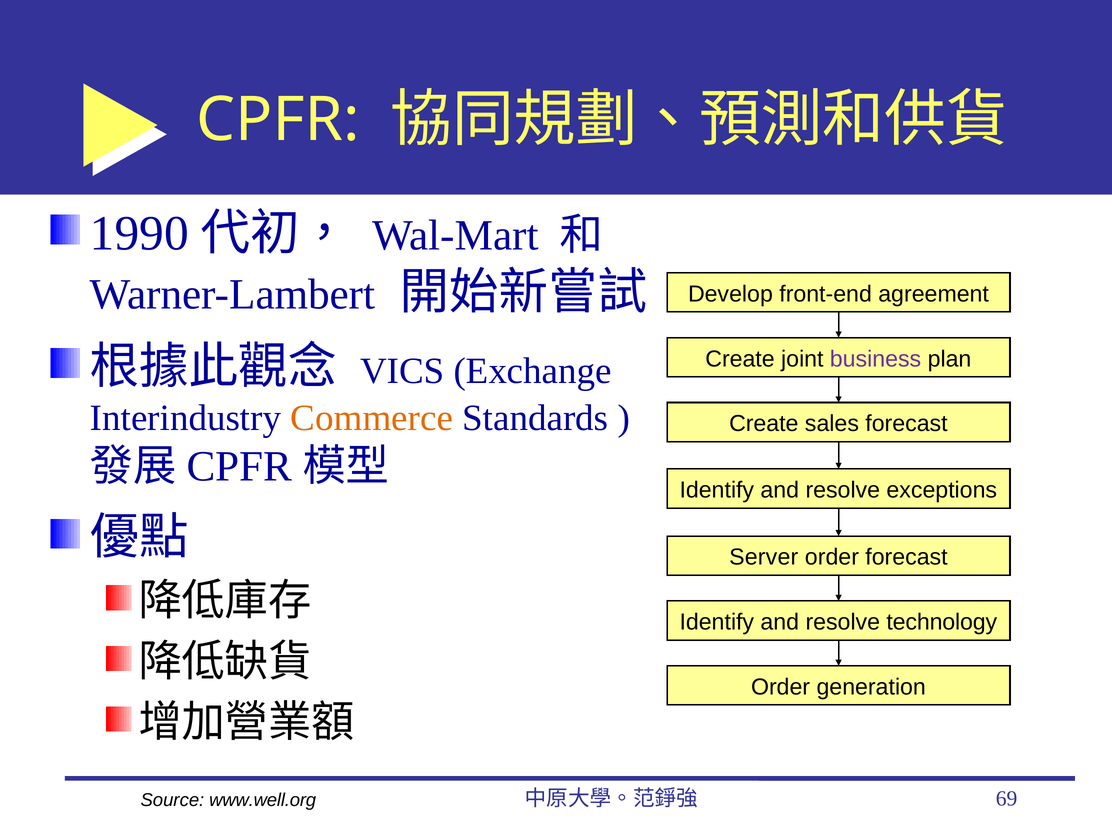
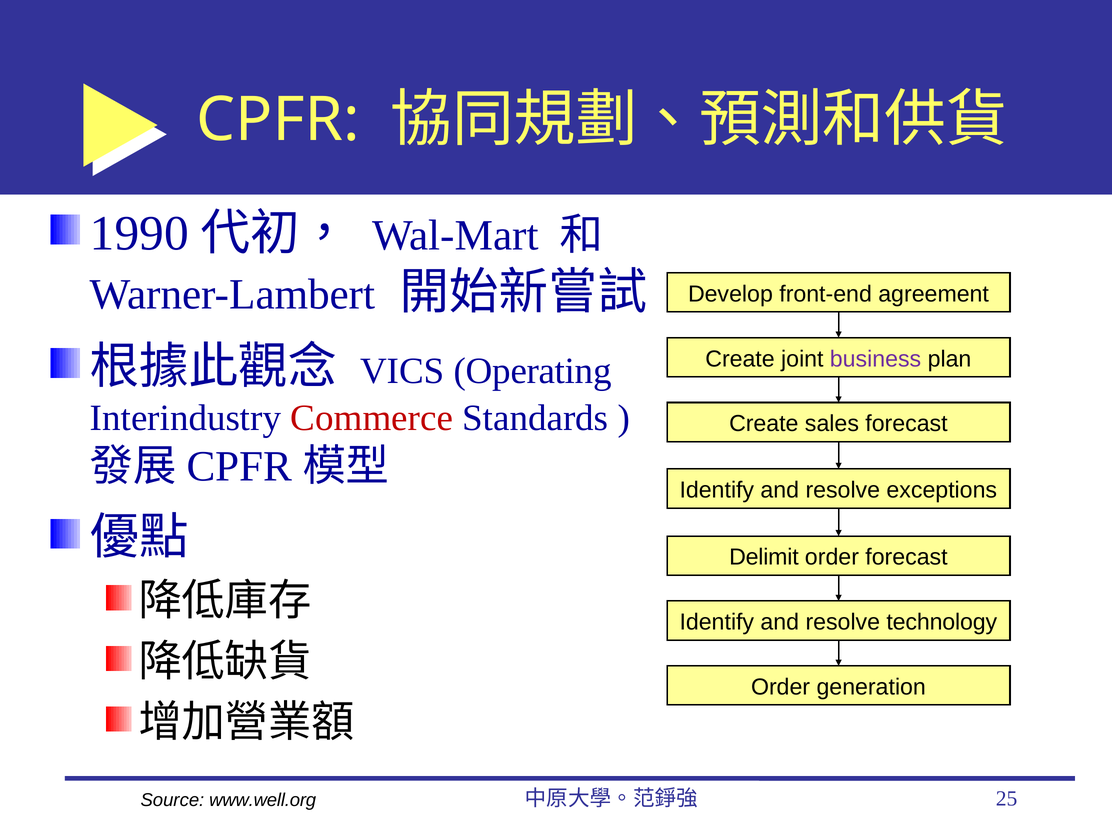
Exchange: Exchange -> Operating
Commerce colour: orange -> red
Server: Server -> Delimit
69: 69 -> 25
